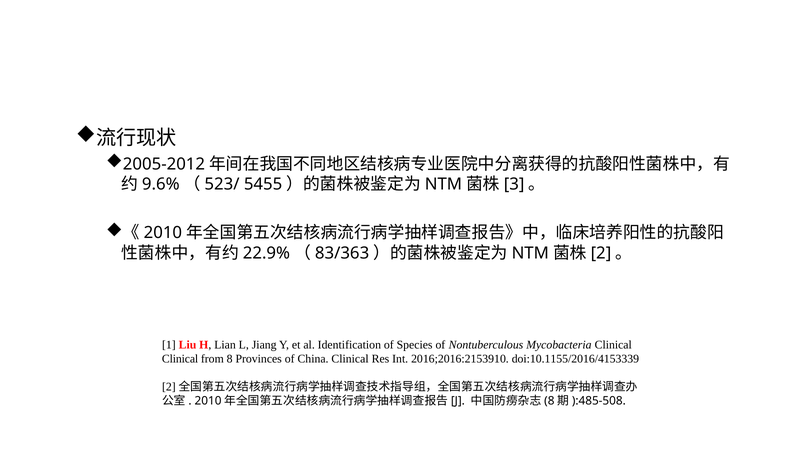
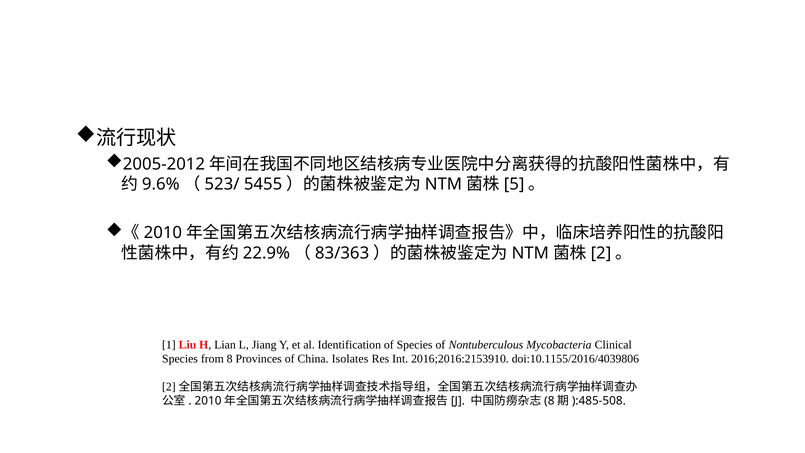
3: 3 -> 5
Clinical at (180, 359): Clinical -> Species
China Clinical: Clinical -> Isolates
doi:10.1155/2016/4153339: doi:10.1155/2016/4153339 -> doi:10.1155/2016/4039806
